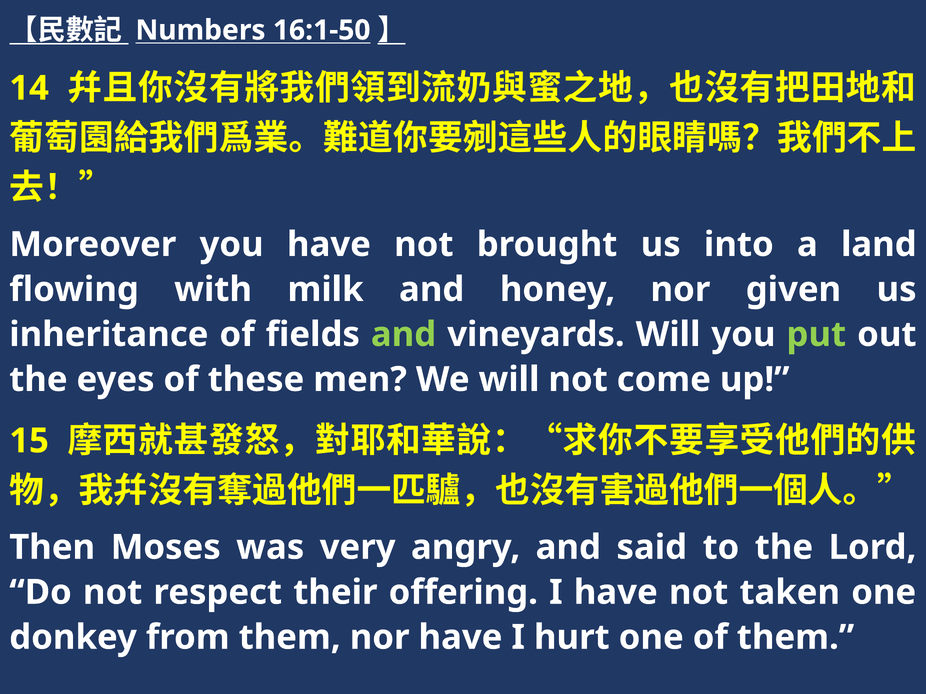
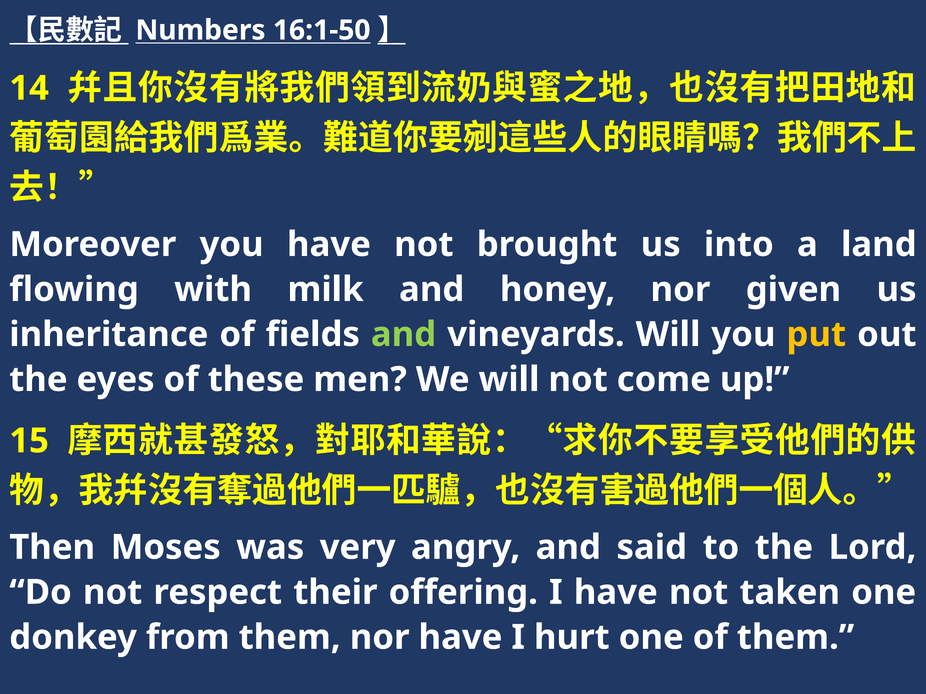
put colour: light green -> yellow
